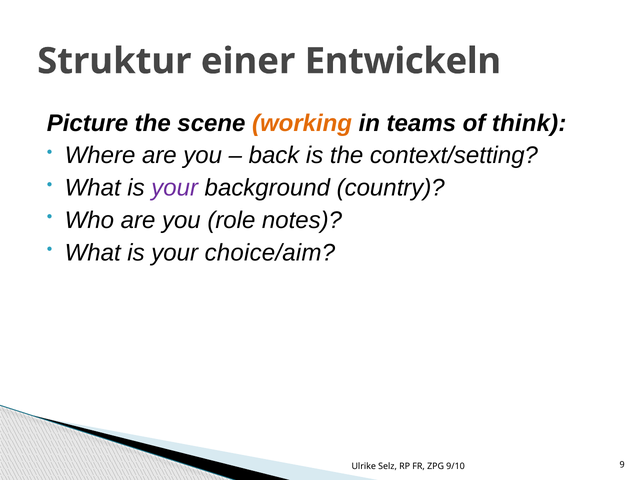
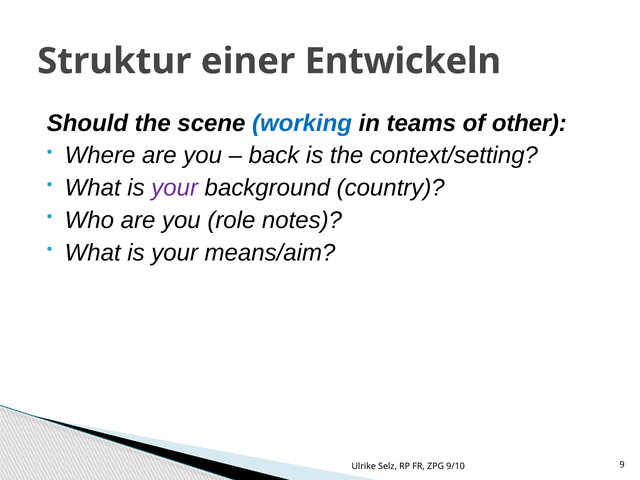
Picture: Picture -> Should
working colour: orange -> blue
think: think -> other
choice/aim: choice/aim -> means/aim
